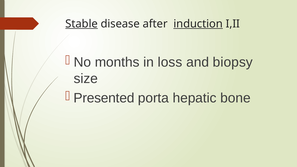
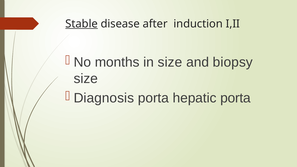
induction underline: present -> none
in loss: loss -> size
Presented: Presented -> Diagnosis
hepatic bone: bone -> porta
